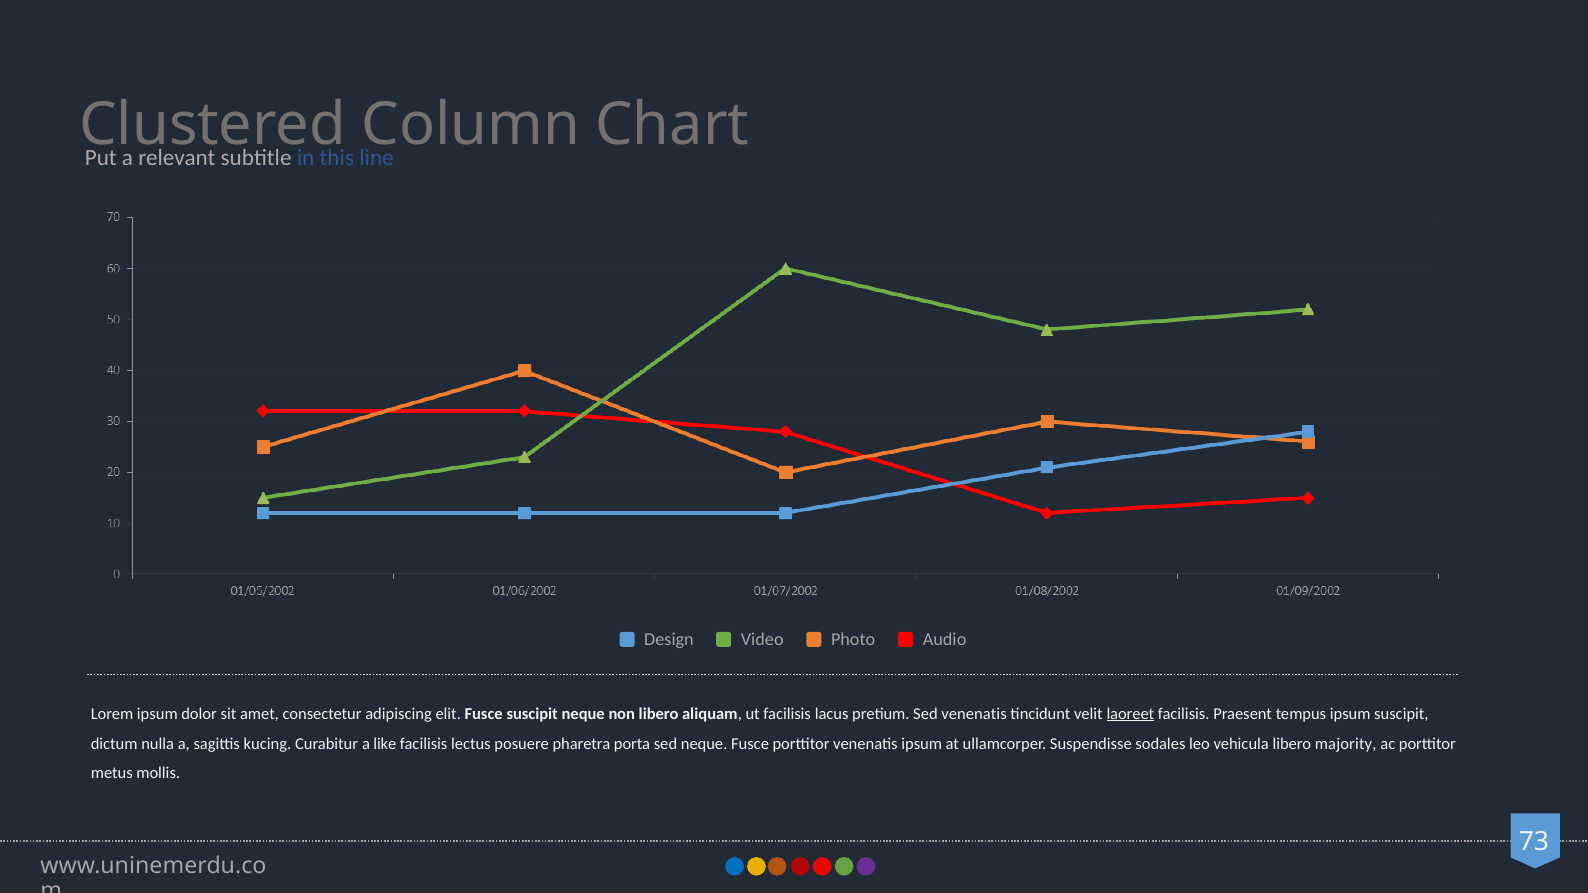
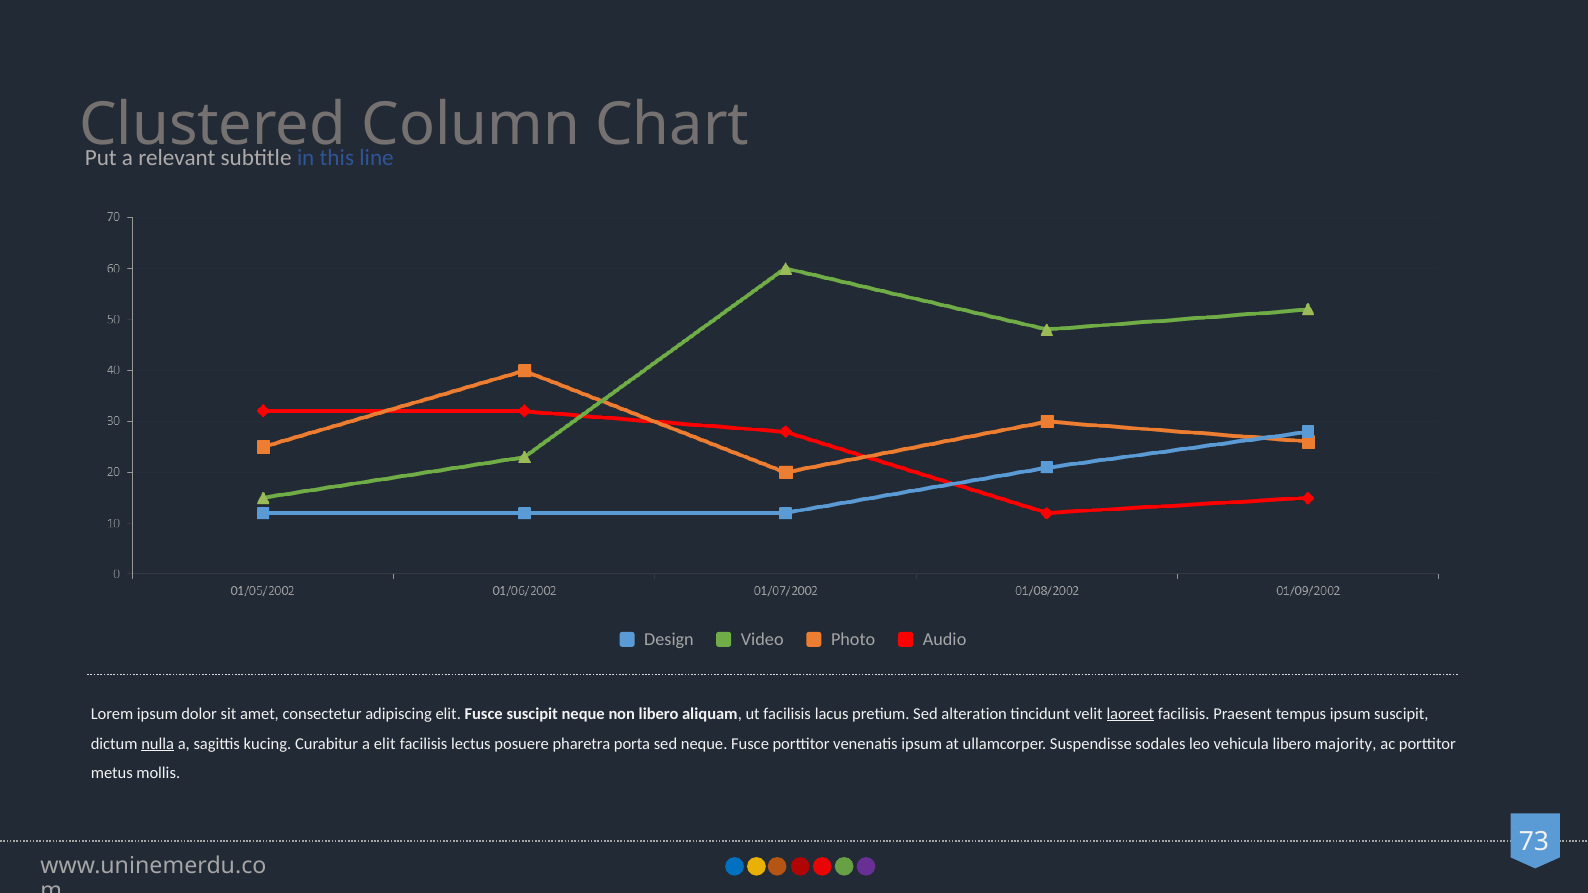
Sed venenatis: venenatis -> alteration
nulla underline: none -> present
a like: like -> elit
